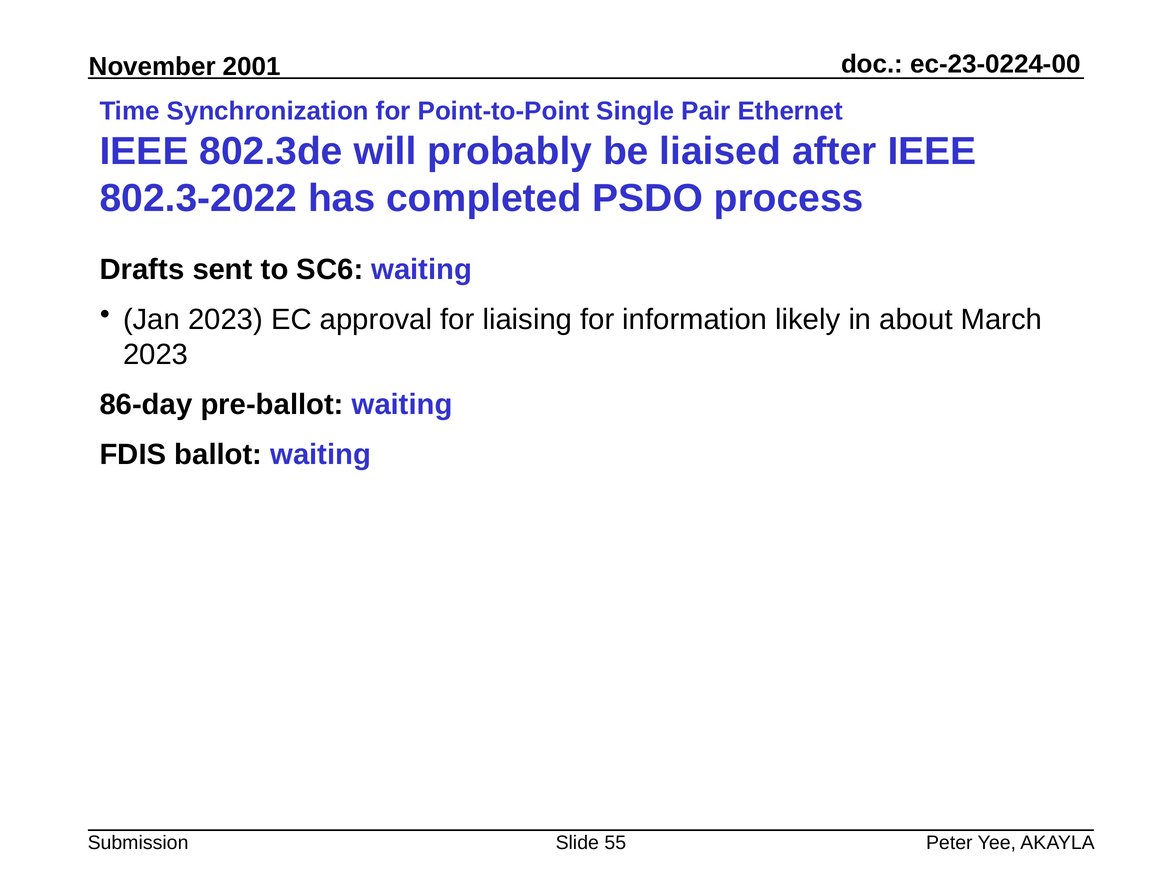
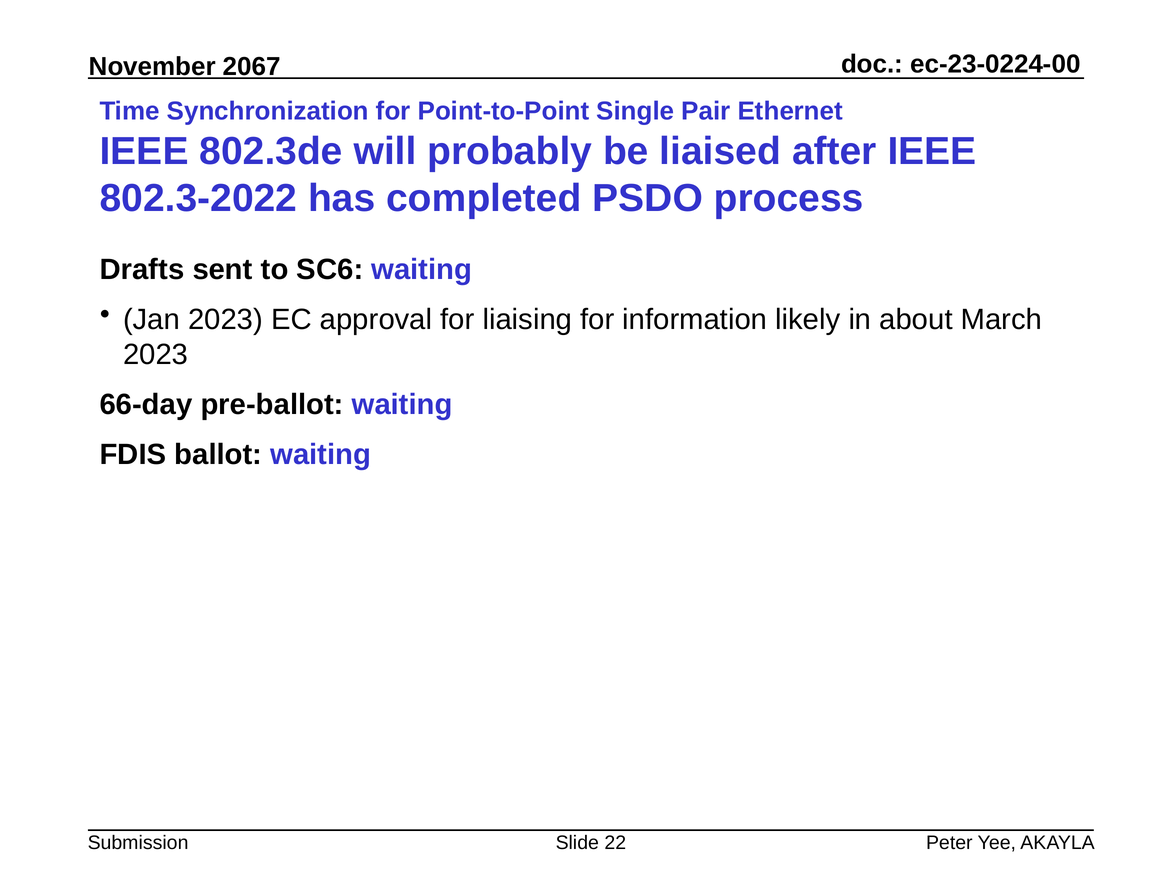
2001: 2001 -> 2067
86-day: 86-day -> 66-day
55: 55 -> 22
